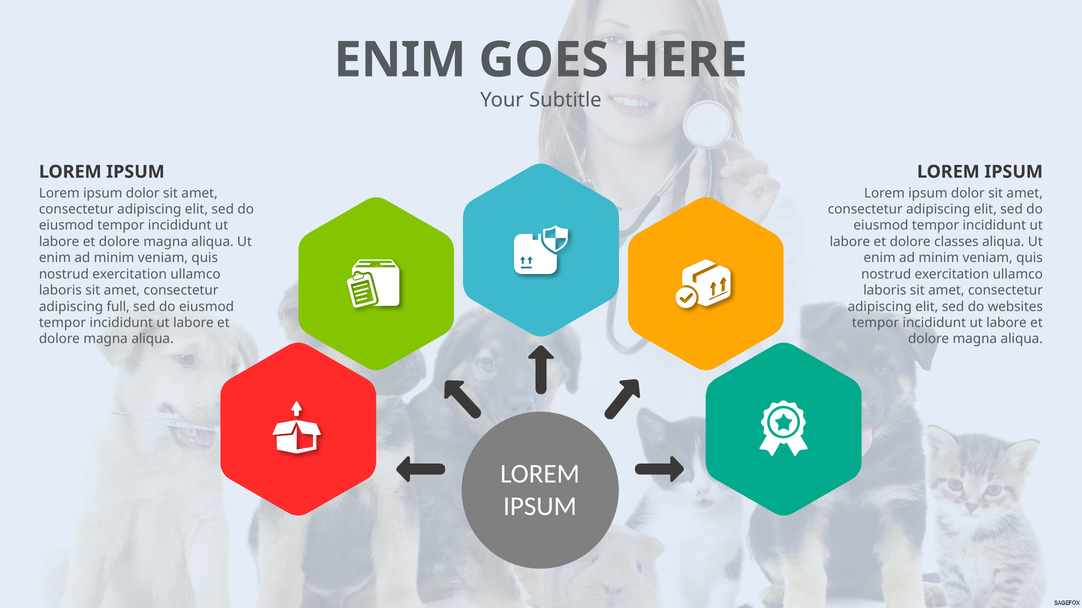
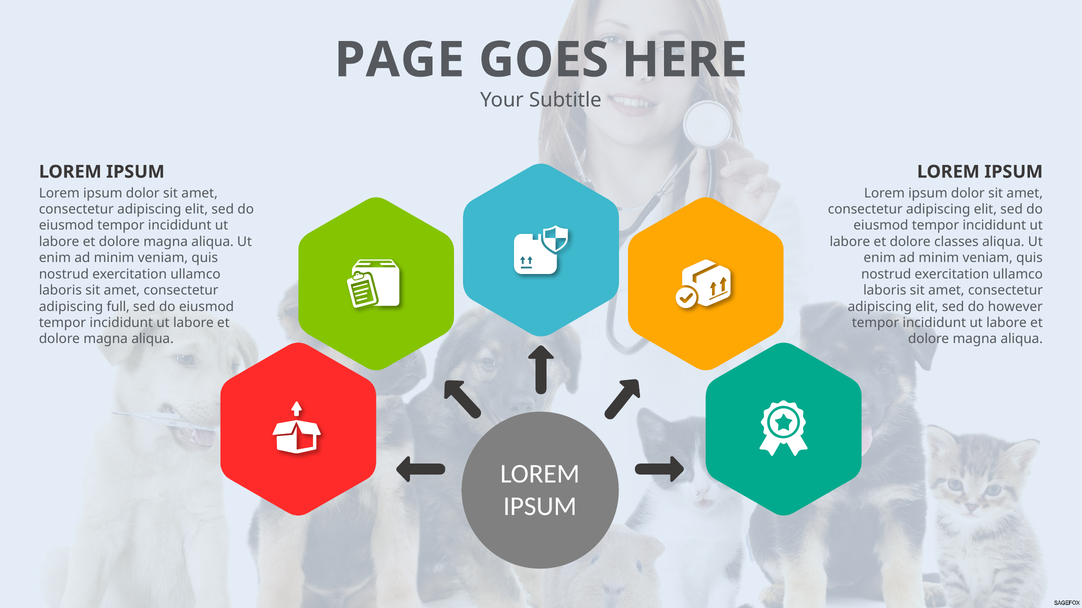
ENIM at (400, 60): ENIM -> PAGE
websites: websites -> however
